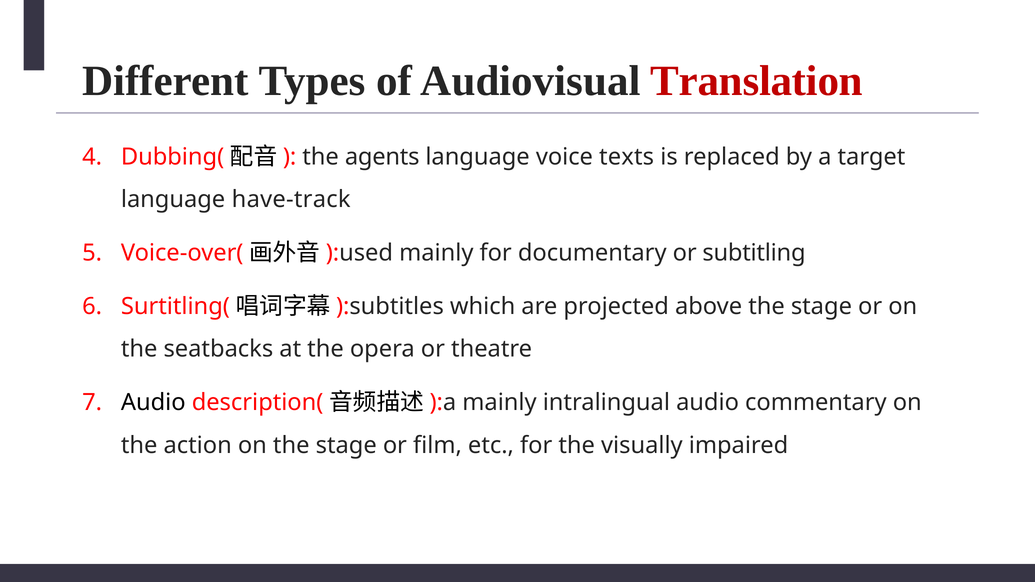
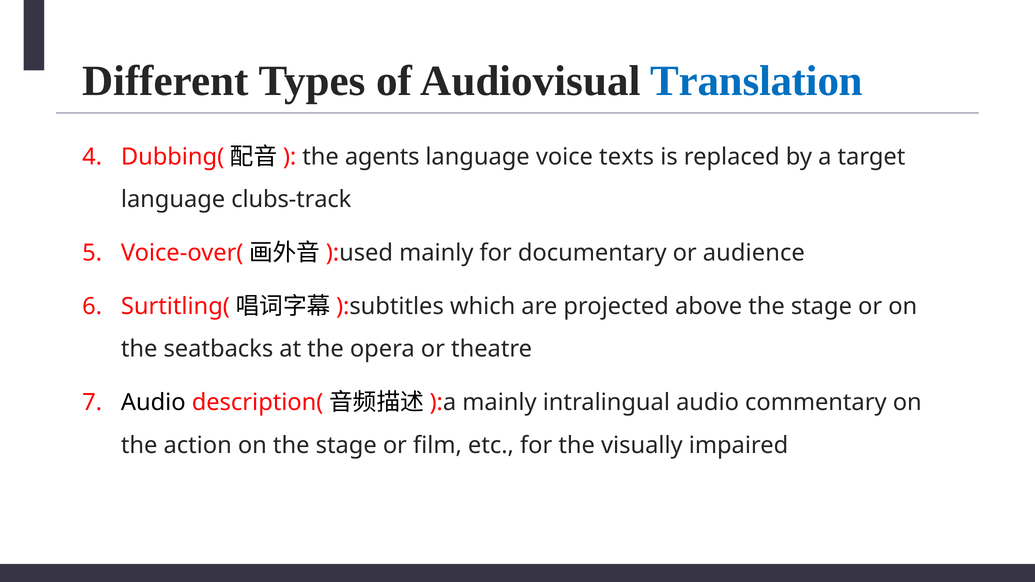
Translation colour: red -> blue
have-track: have-track -> clubs-track
subtitling: subtitling -> audience
